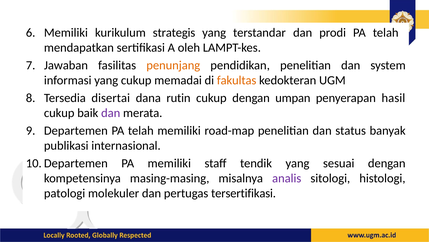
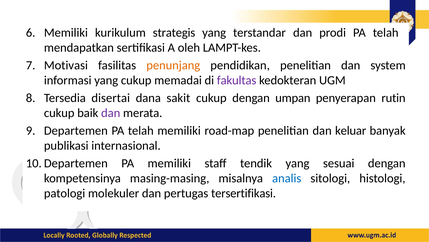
Jawaban: Jawaban -> Motivasi
fakultas colour: orange -> purple
rutin: rutin -> sakit
hasil: hasil -> rutin
status: status -> keluar
analis colour: purple -> blue
